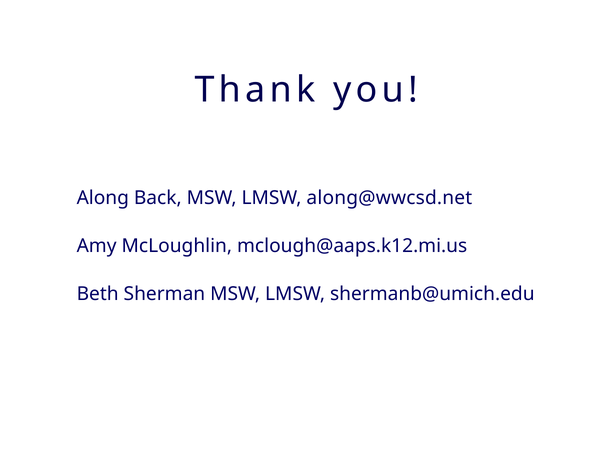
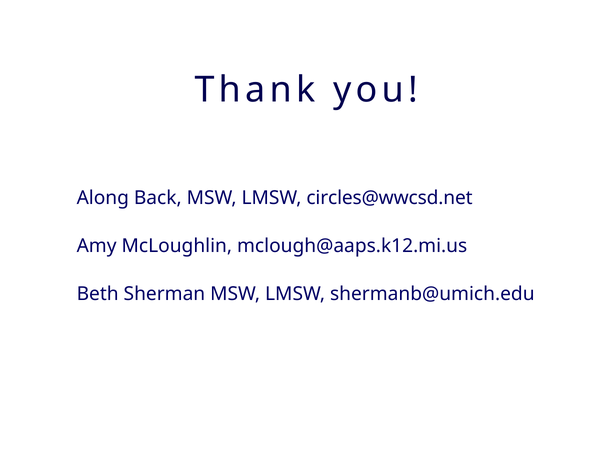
along@wwcsd.net: along@wwcsd.net -> circles@wwcsd.net
